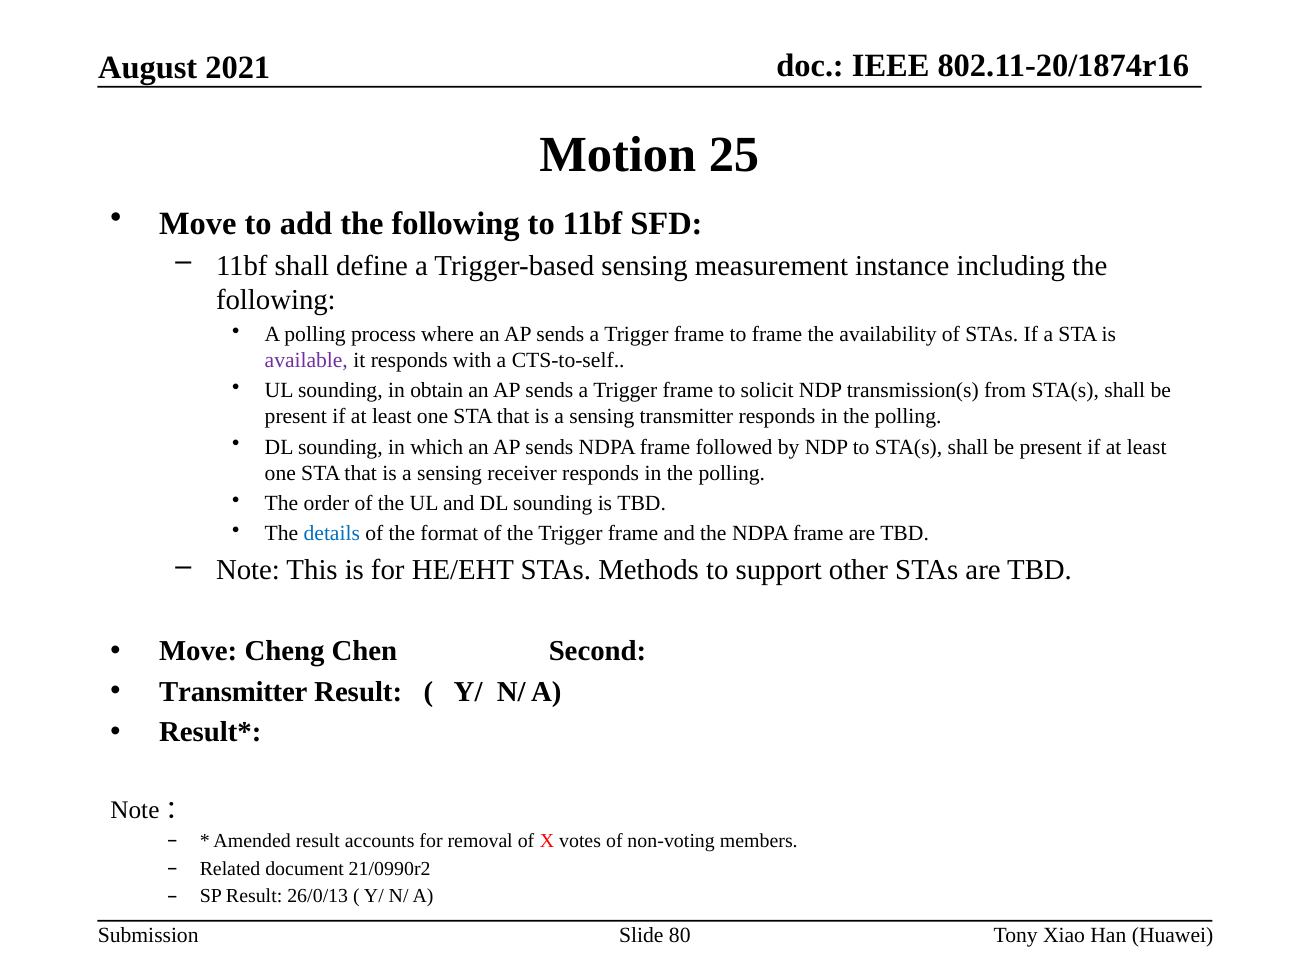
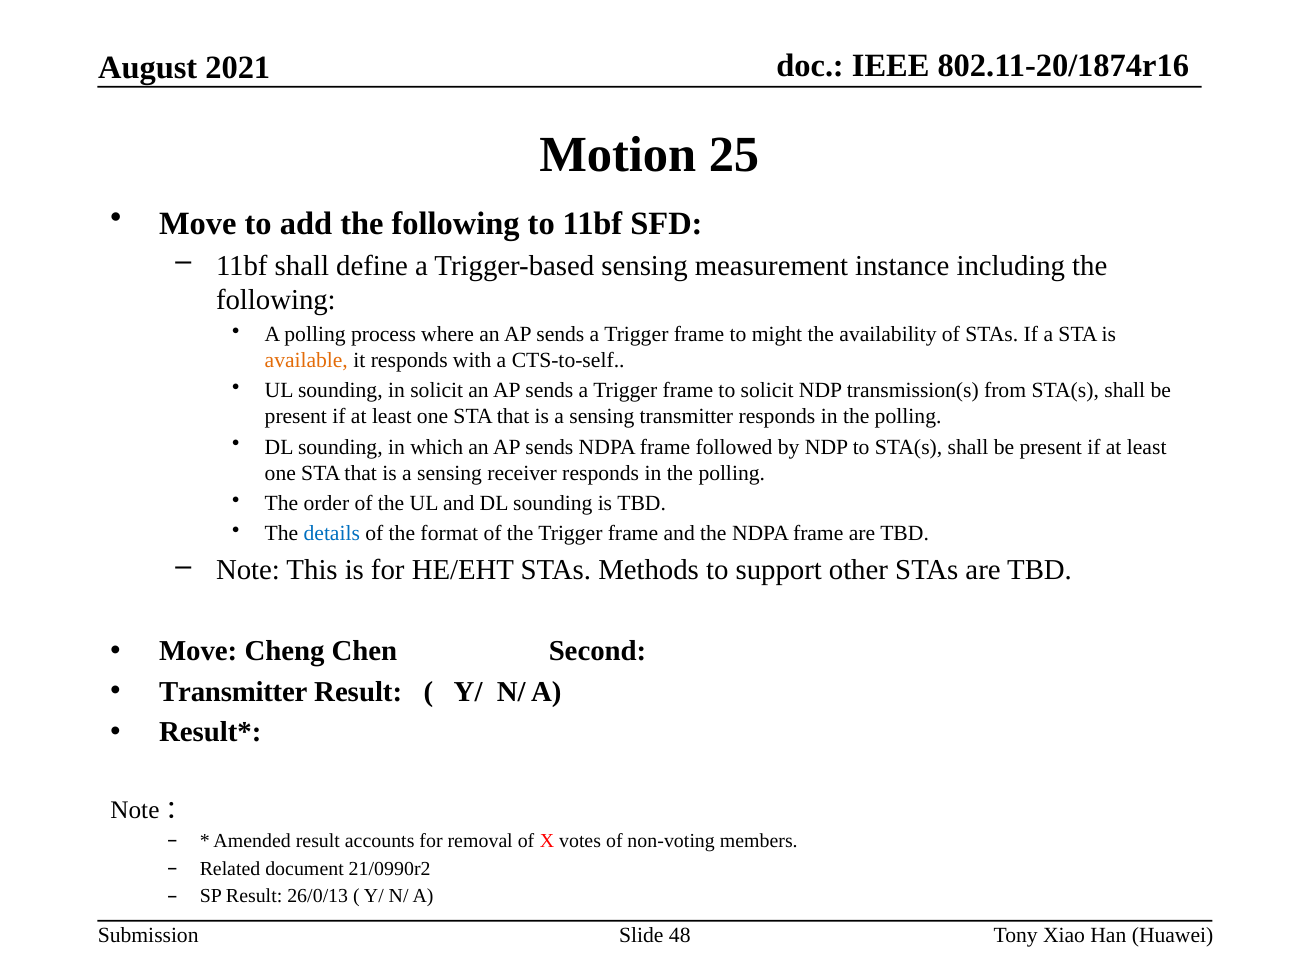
to frame: frame -> might
available colour: purple -> orange
in obtain: obtain -> solicit
80: 80 -> 48
